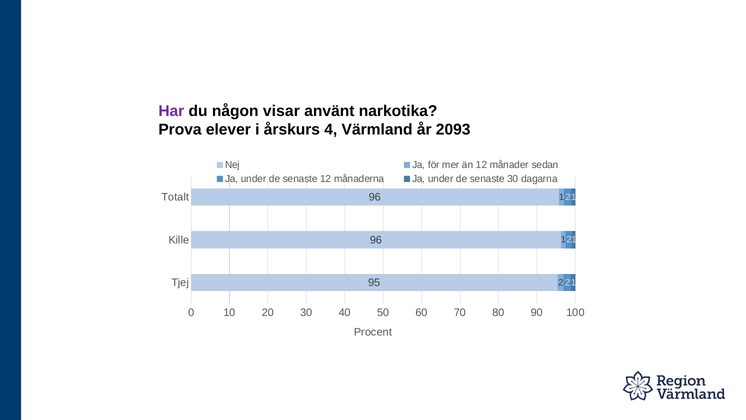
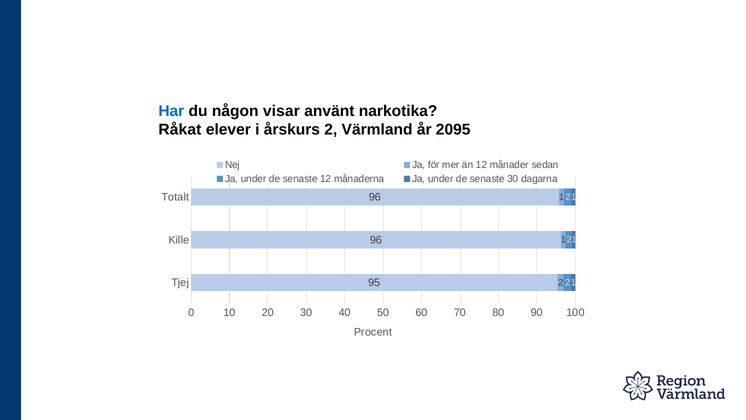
Har colour: purple -> blue
Prova: Prova -> Råkat
årskurs 4: 4 -> 2
2093: 2093 -> 2095
